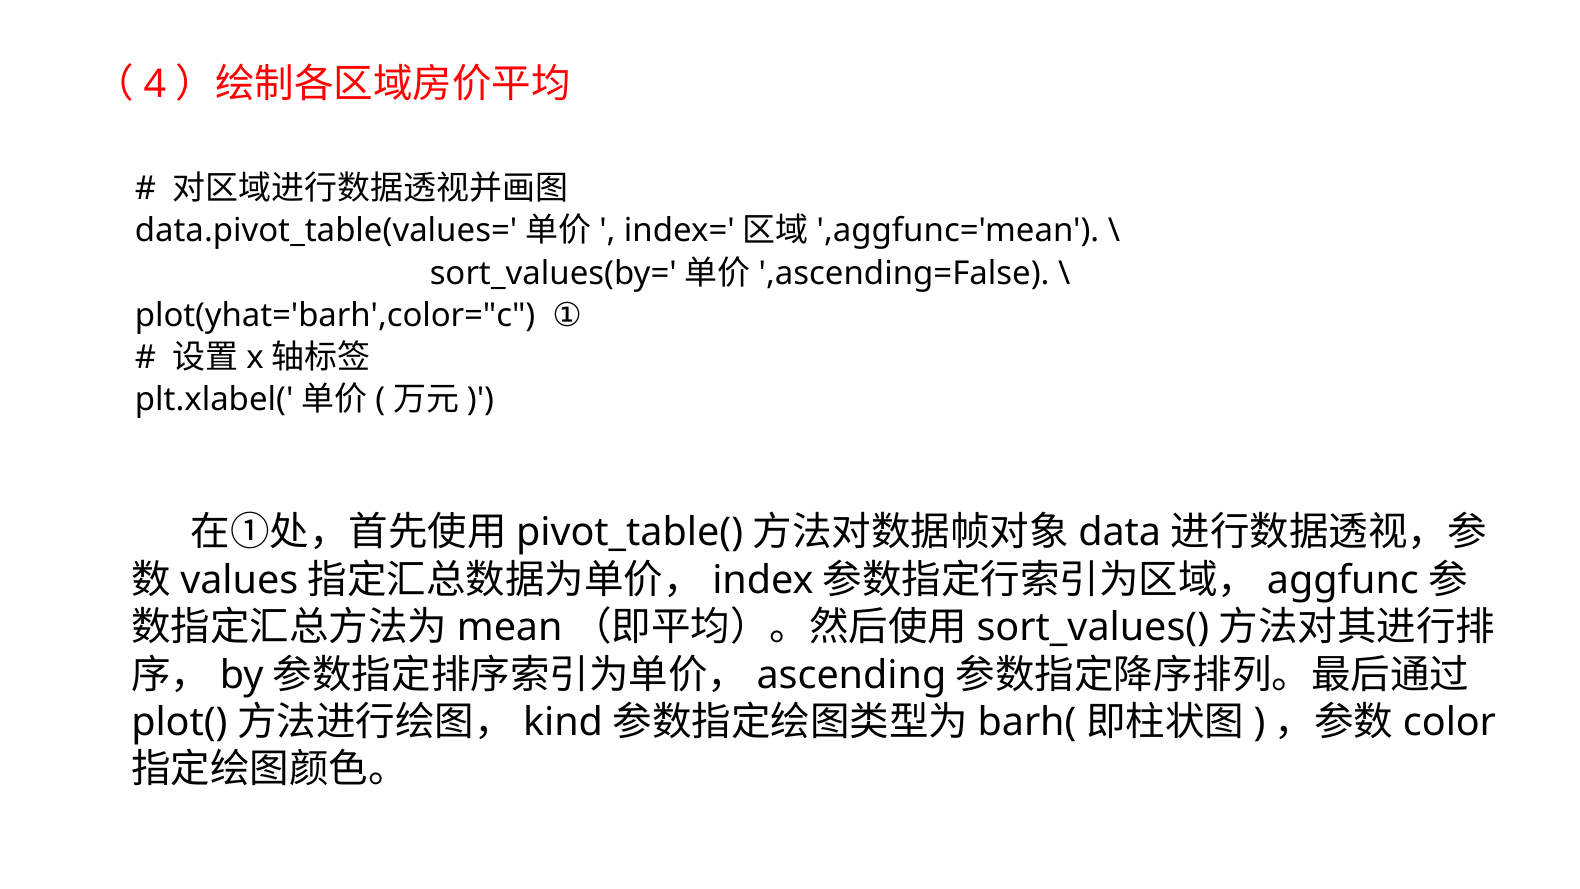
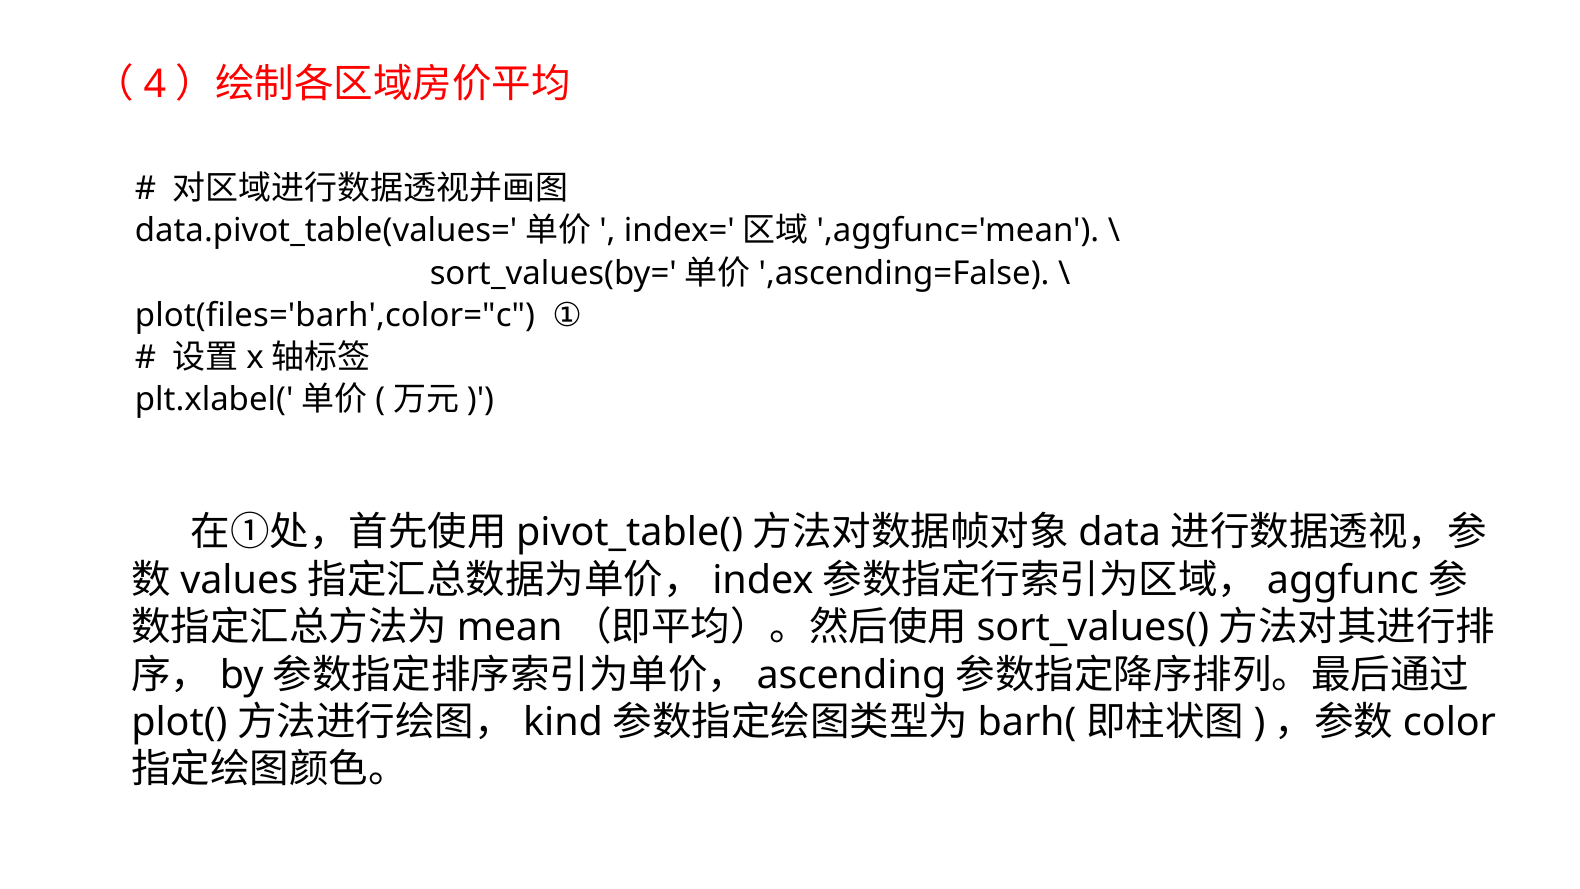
plot(yhat='barh',color="c: plot(yhat='barh',color="c -> plot(files='barh',color="c
